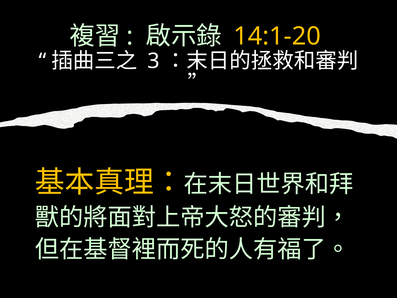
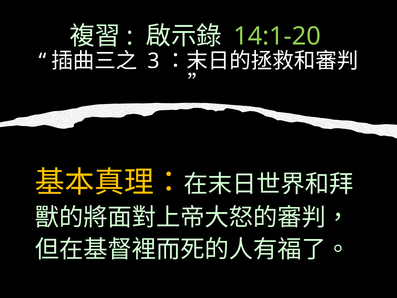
14:1-20 colour: yellow -> light green
